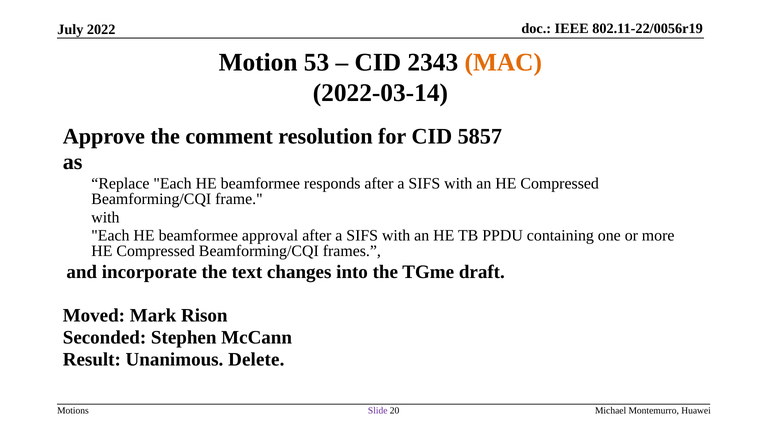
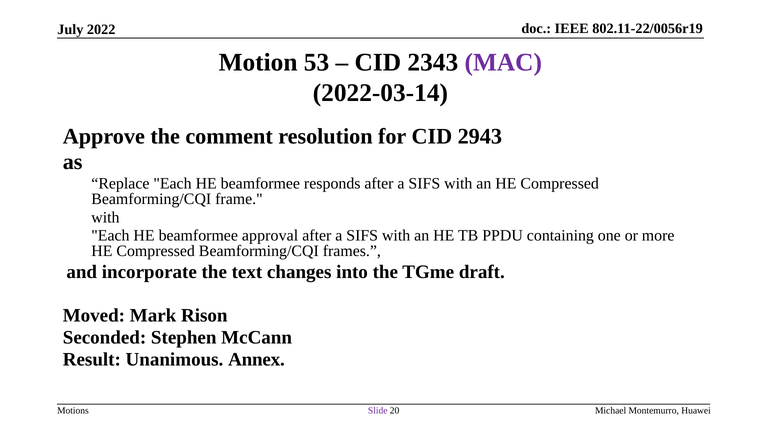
MAC colour: orange -> purple
5857: 5857 -> 2943
Delete: Delete -> Annex
